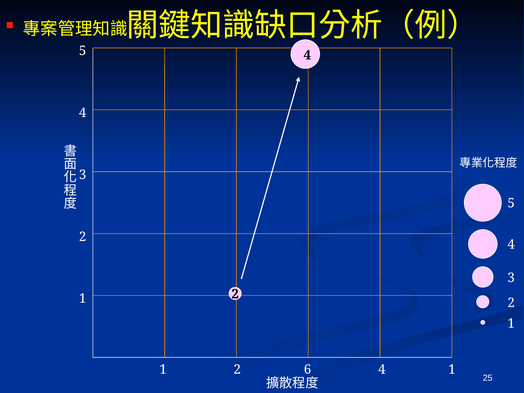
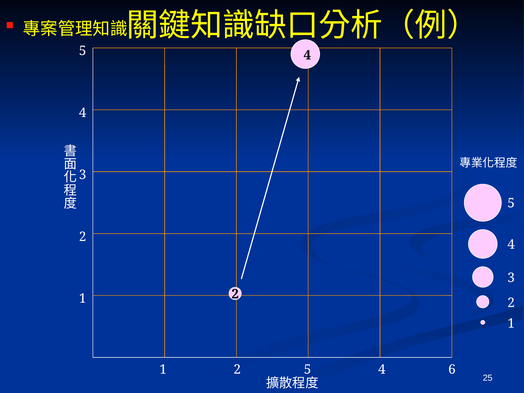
2 6: 6 -> 5
4 1: 1 -> 6
